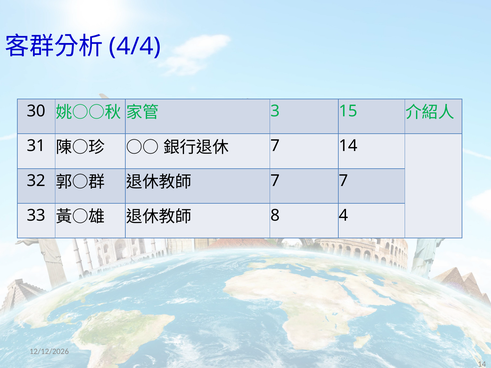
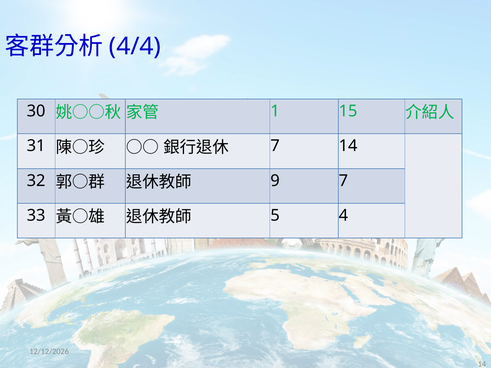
3: 3 -> 1
7 at (275, 181): 7 -> 9
8: 8 -> 5
